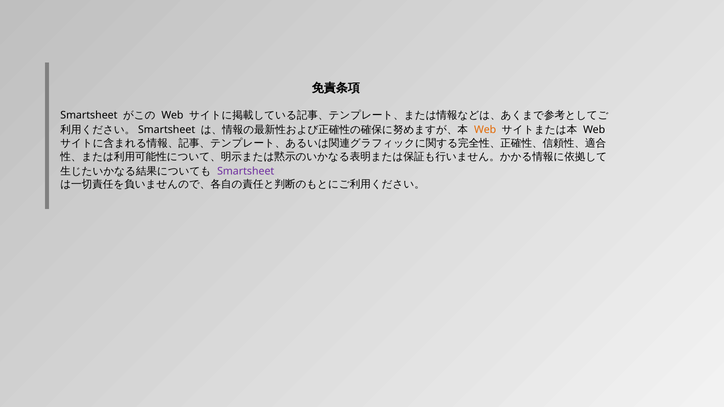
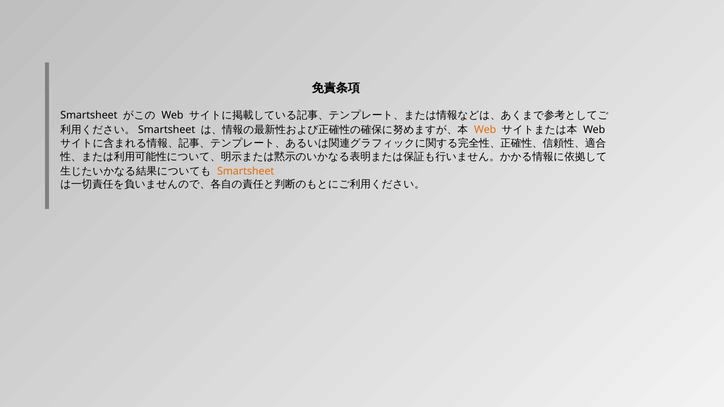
Smartsheet at (246, 171) colour: purple -> orange
